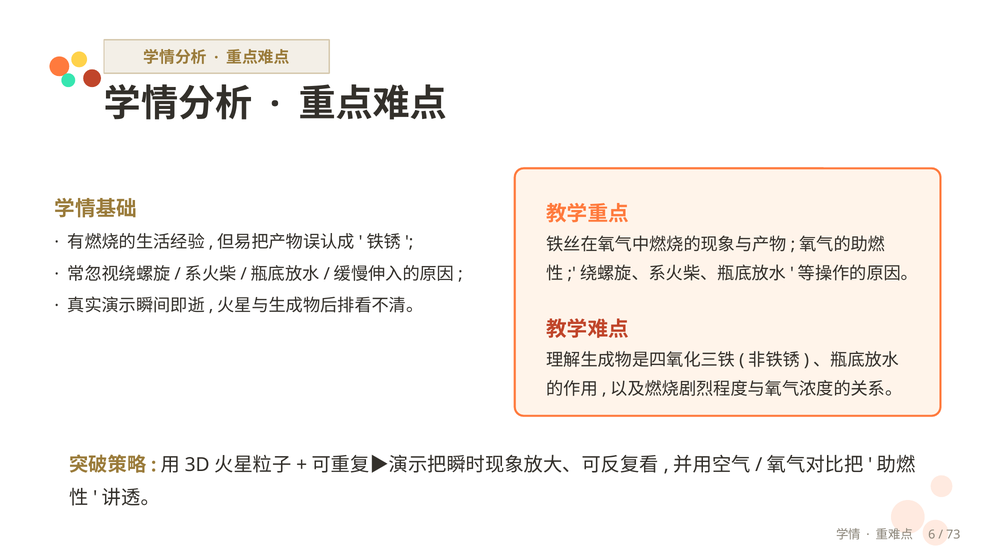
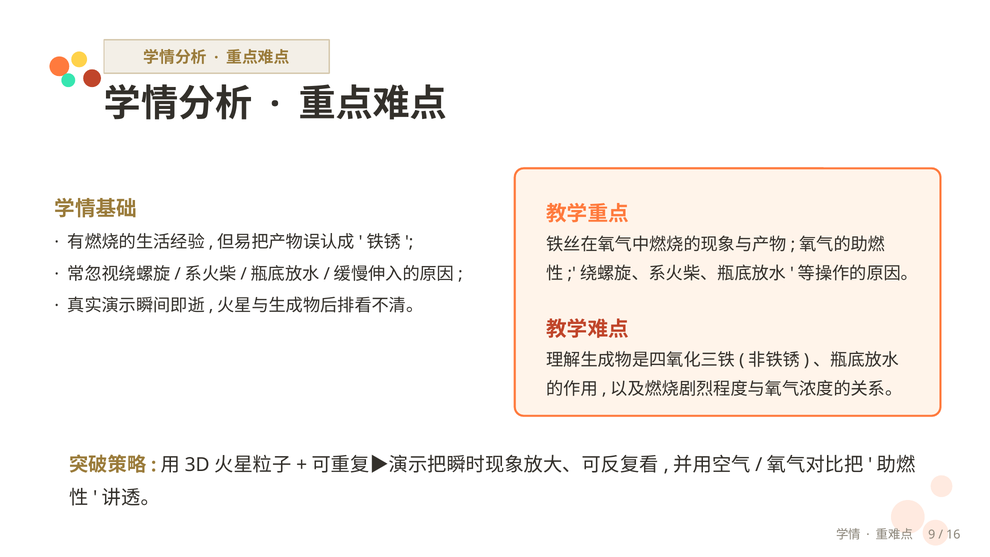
6: 6 -> 9
73: 73 -> 16
